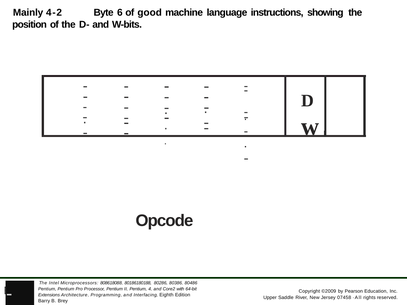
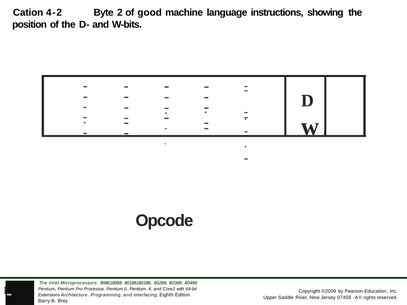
Mainly: Mainly -> Cation
6: 6 -> 2
